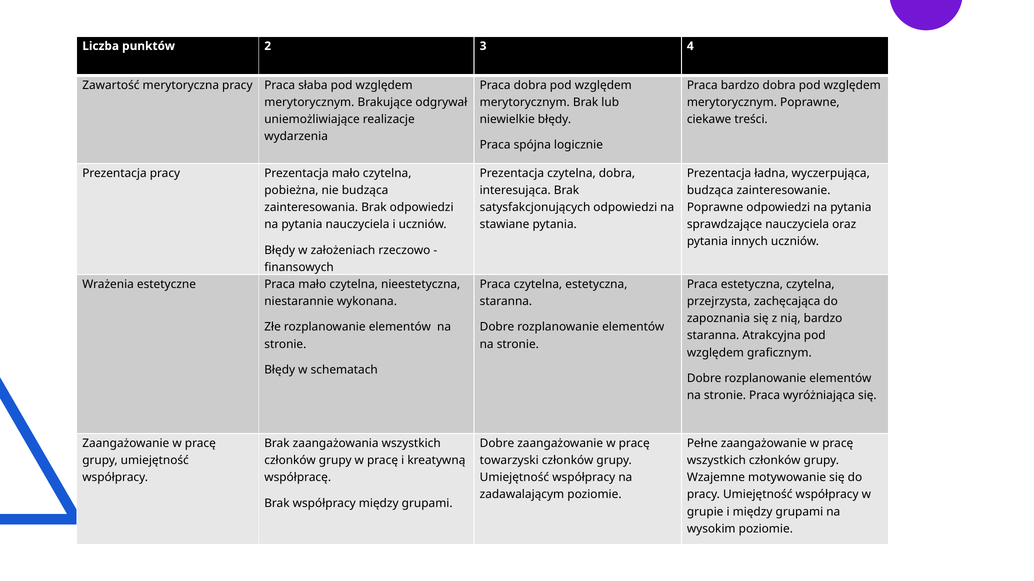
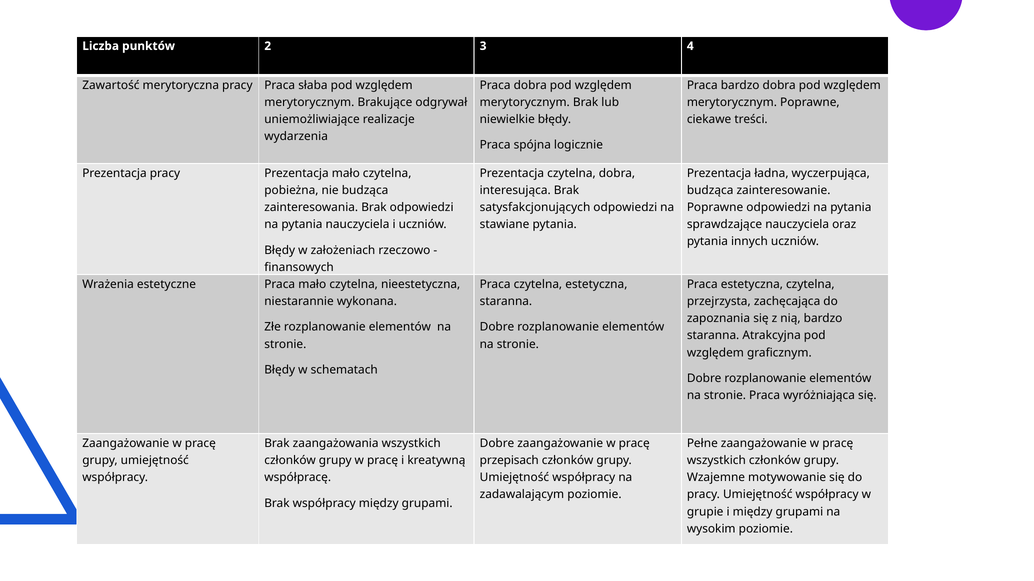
towarzyski: towarzyski -> przepisach
